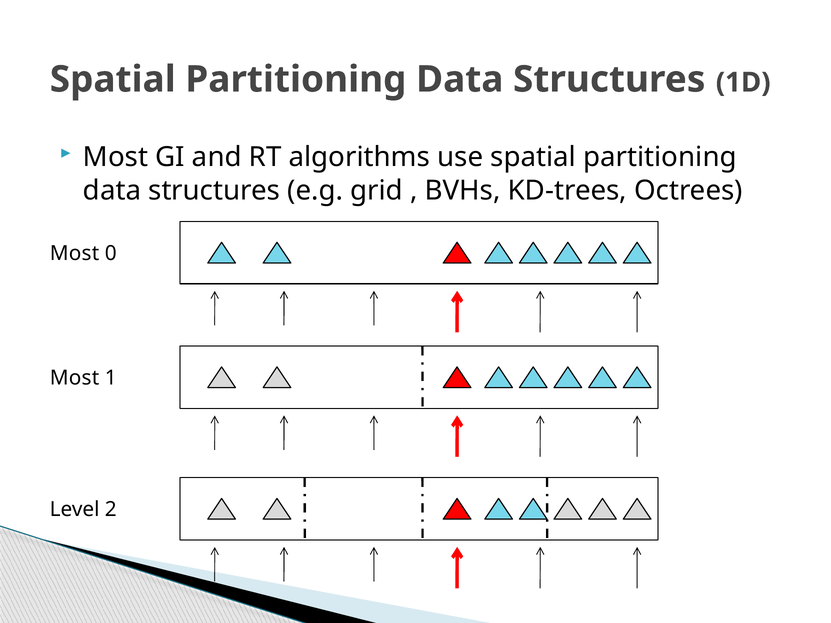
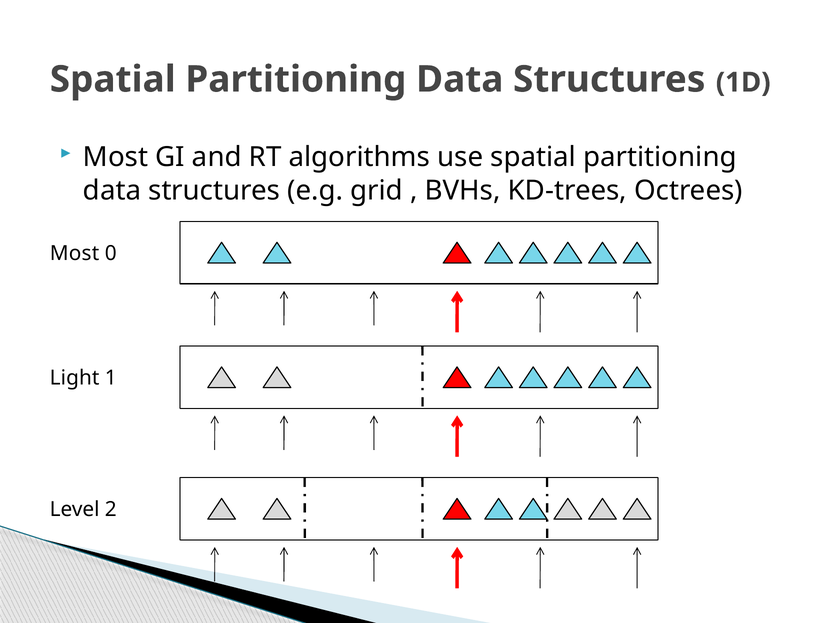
Most at (75, 378): Most -> Light
